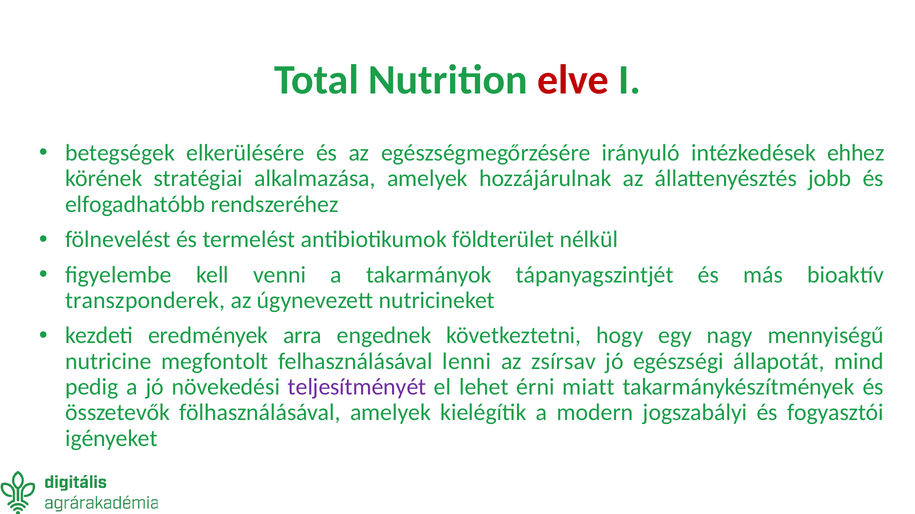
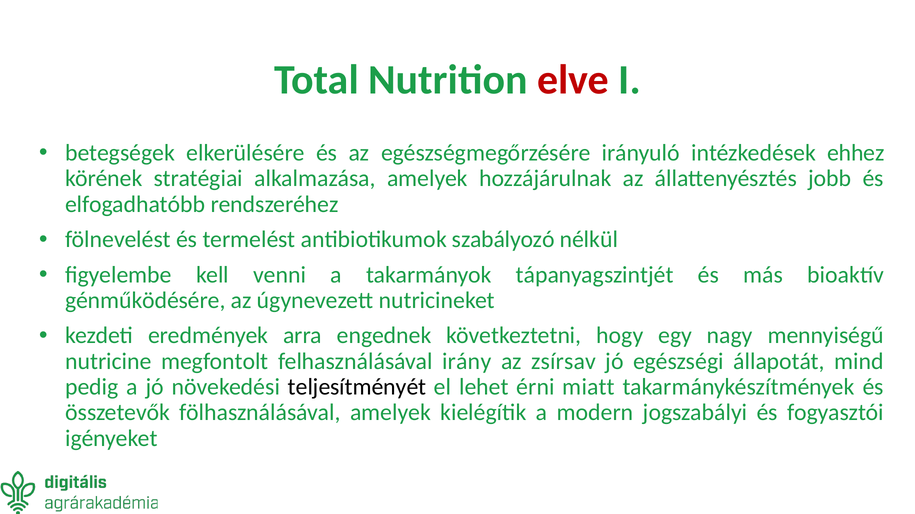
földterület: földterület -> szabályozó
transzponderek: transzponderek -> génműködésére
lenni: lenni -> irány
teljesítményét colour: purple -> black
